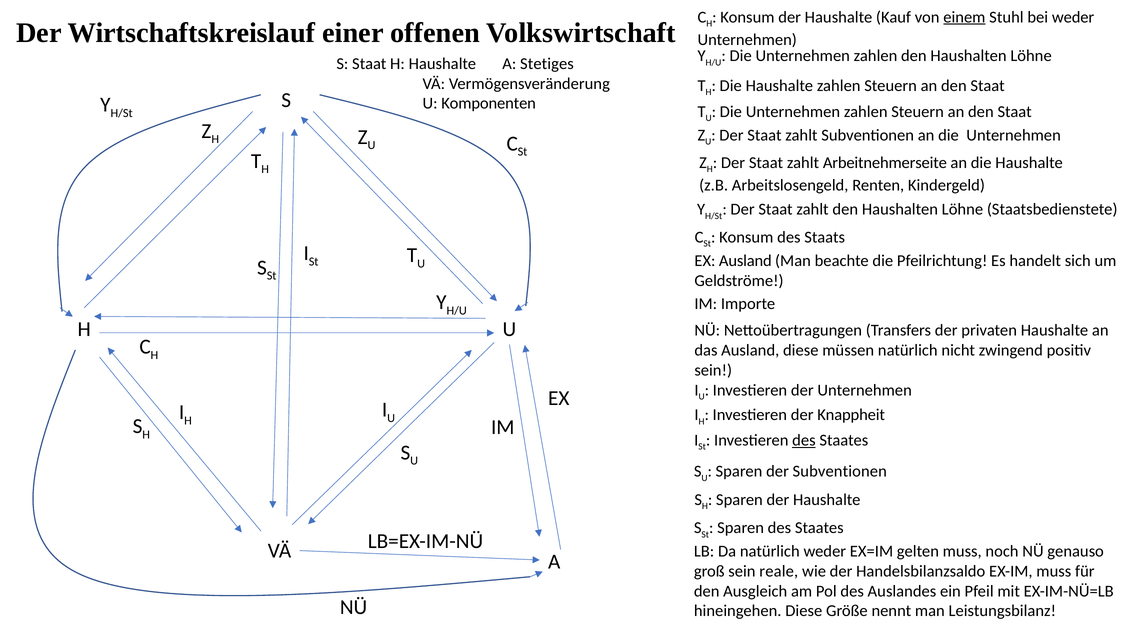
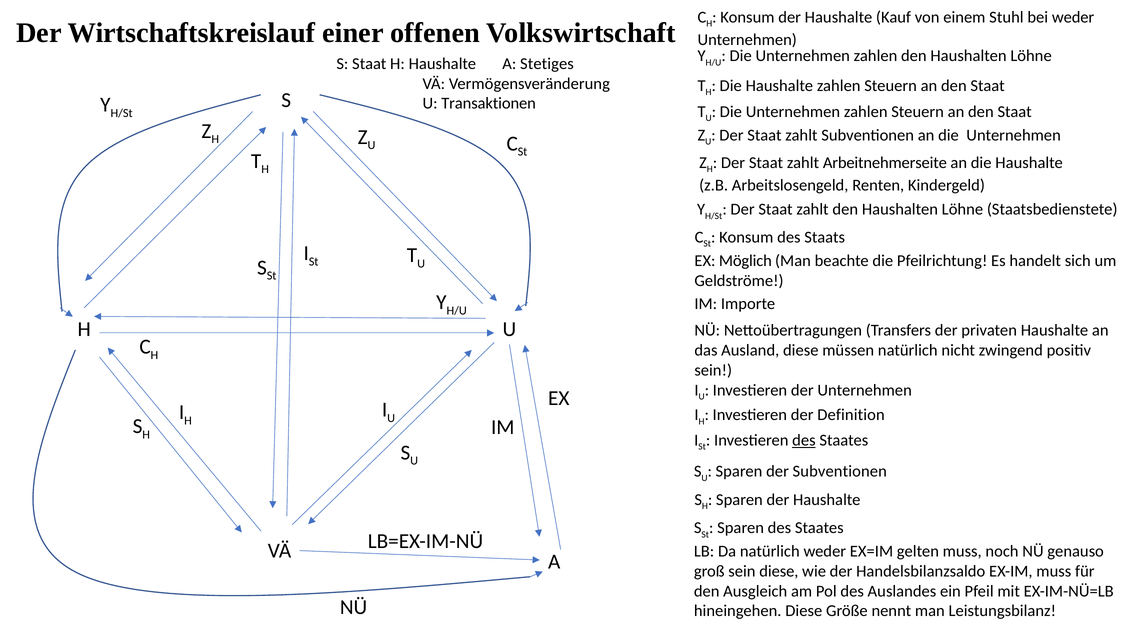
einem underline: present -> none
Komponenten: Komponenten -> Transaktionen
EX Ausland: Ausland -> Möglich
Knappheit: Knappheit -> Definition
sein reale: reale -> diese
